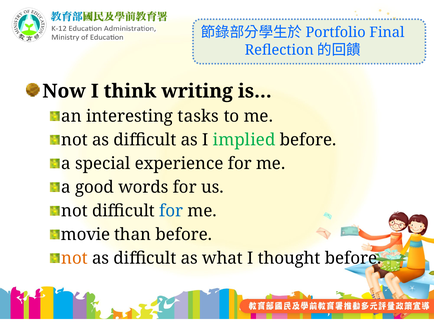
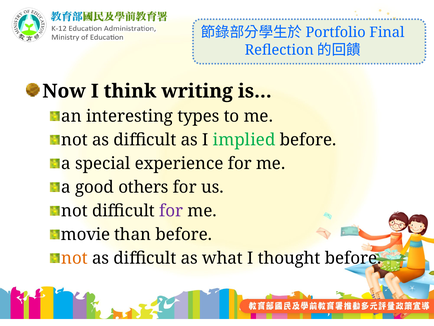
tasks: tasks -> types
words: words -> others
for at (171, 211) colour: blue -> purple
